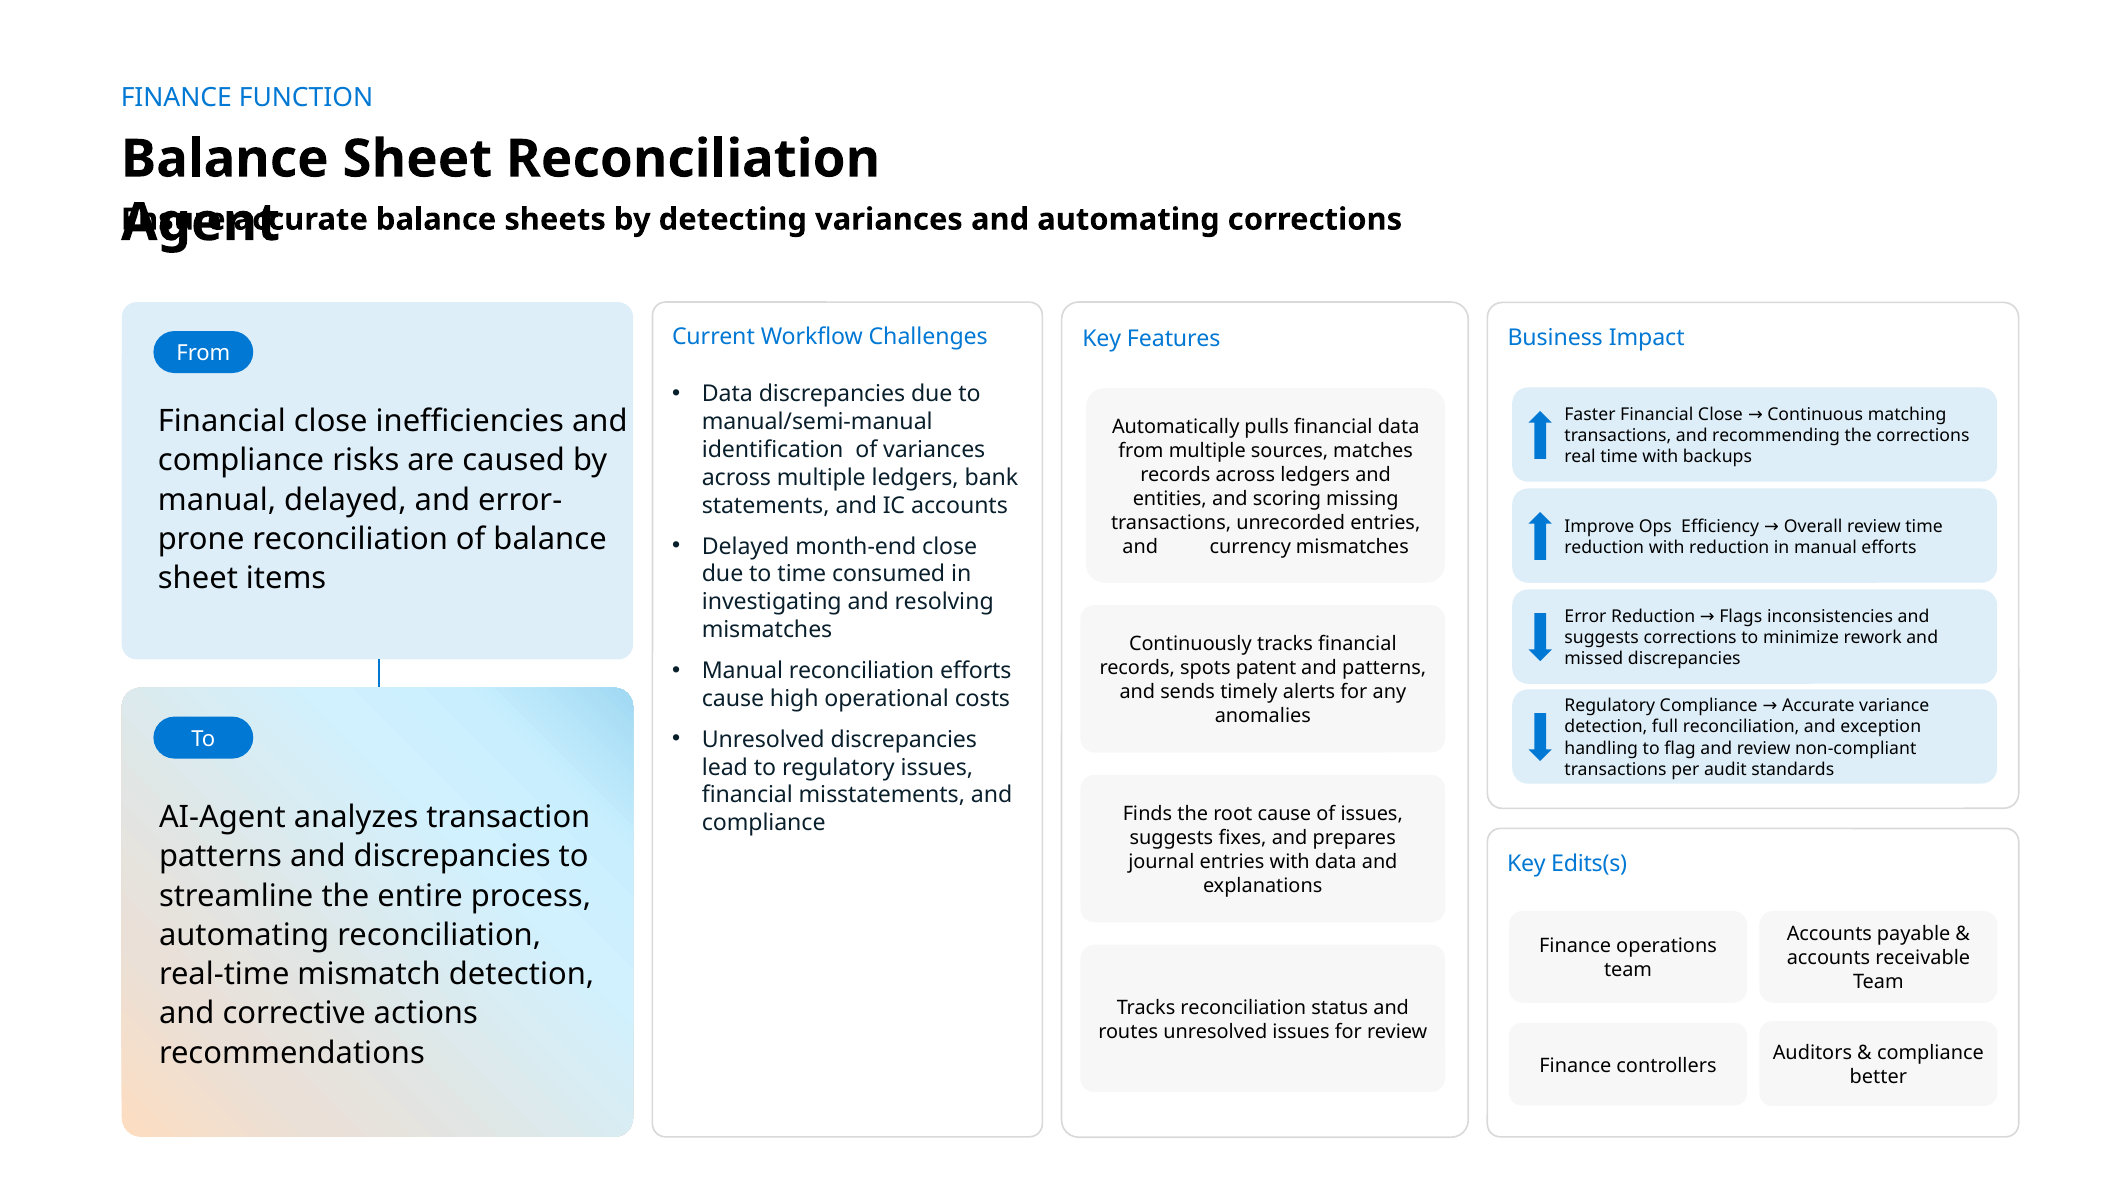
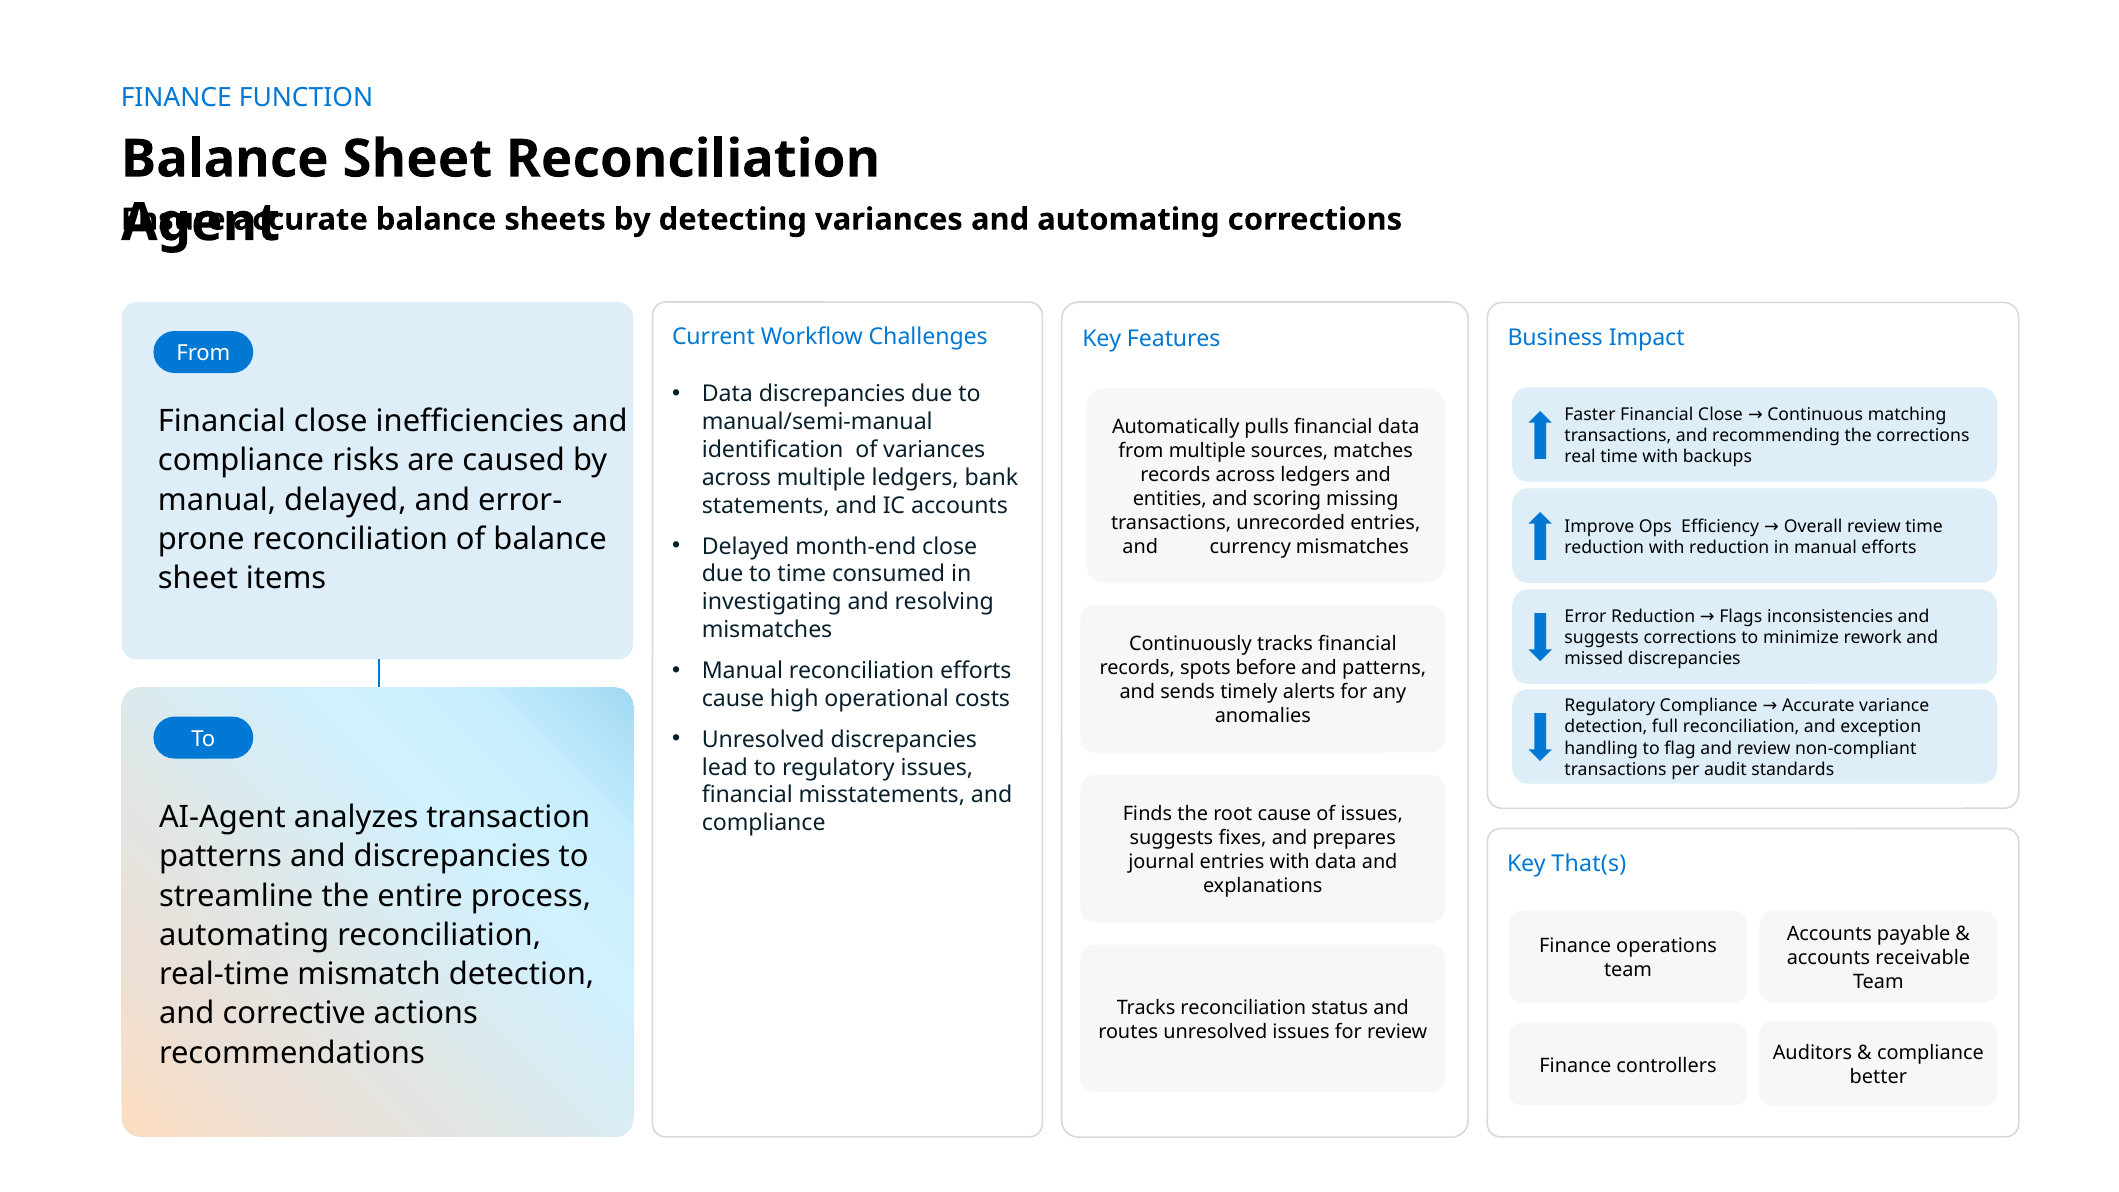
patent: patent -> before
Edits(s: Edits(s -> That(s
